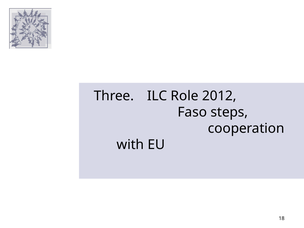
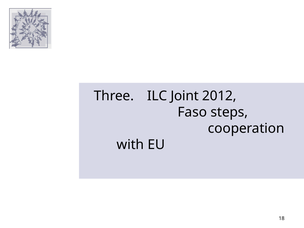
Role: Role -> Joint
